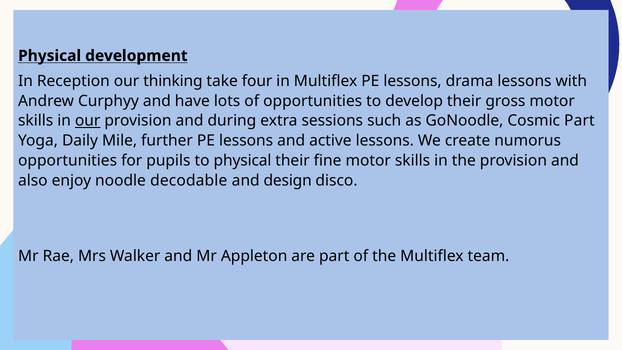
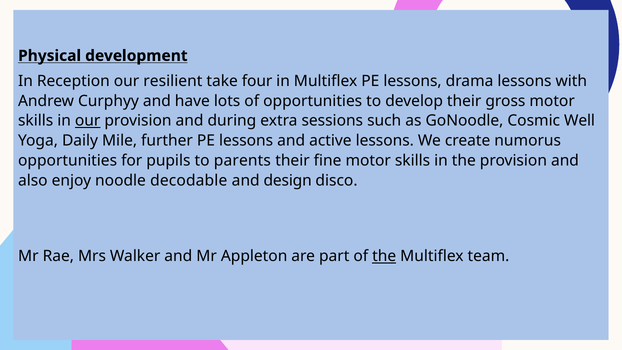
thinking: thinking -> resilient
Cosmic Part: Part -> Well
to physical: physical -> parents
the at (384, 256) underline: none -> present
